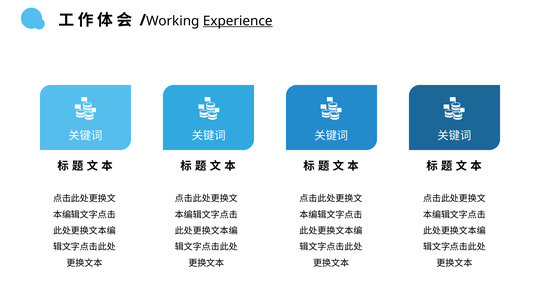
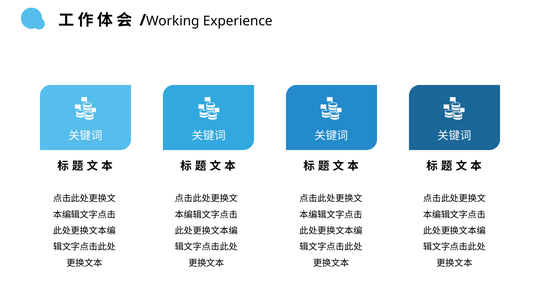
Experience underline: present -> none
